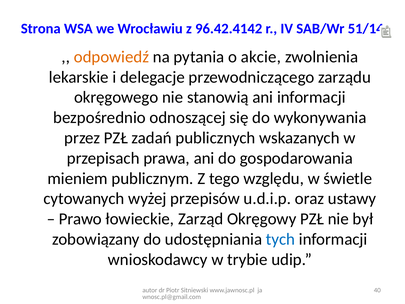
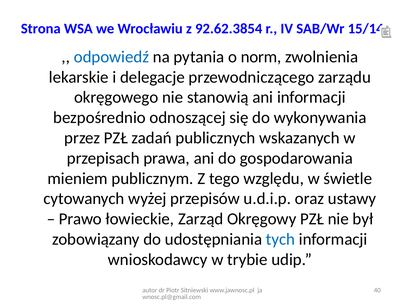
96.42.4142: 96.42.4142 -> 92.62.3854
51/14: 51/14 -> 15/14
odpowiedź colour: orange -> blue
akcie: akcie -> norm
